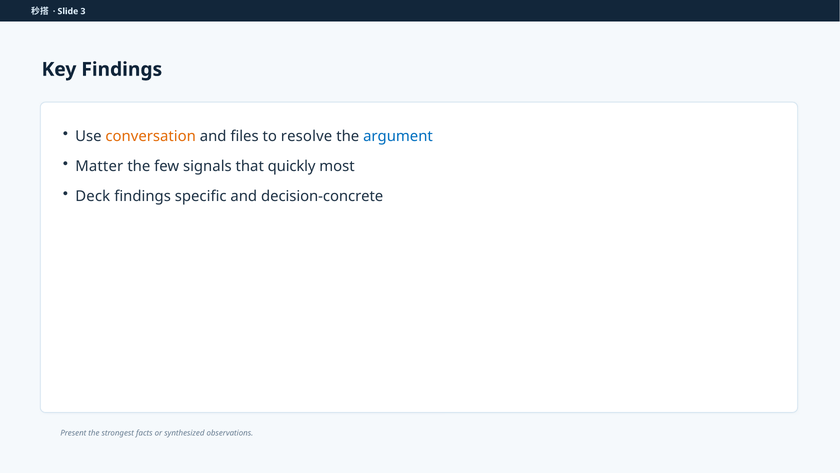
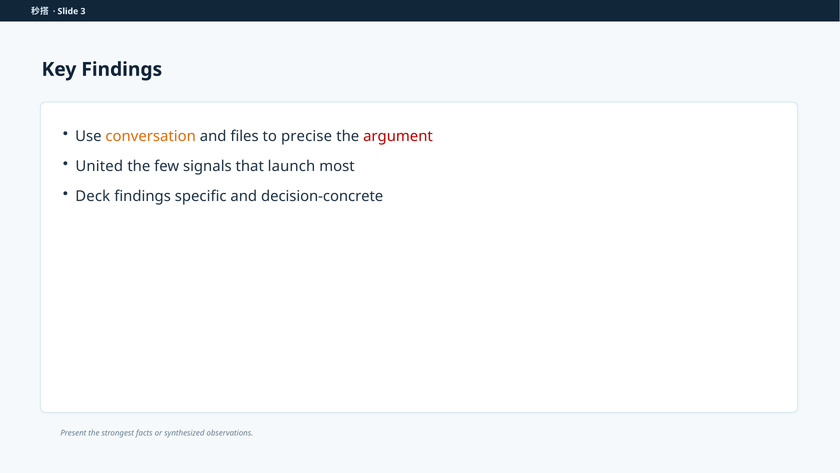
resolve: resolve -> precise
argument colour: blue -> red
Matter: Matter -> United
quickly: quickly -> launch
